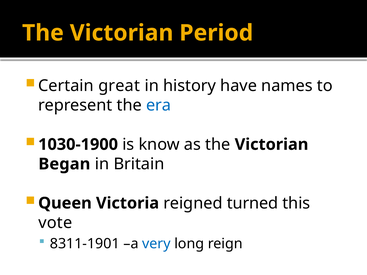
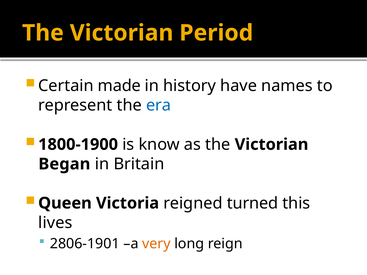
great: great -> made
1030-1900: 1030-1900 -> 1800-1900
vote: vote -> lives
8311-1901: 8311-1901 -> 2806-1901
very colour: blue -> orange
